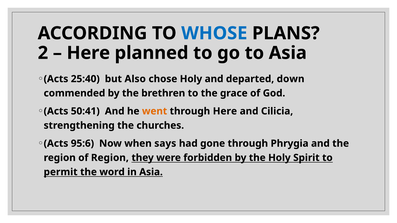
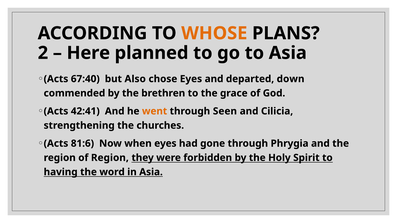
WHOSE colour: blue -> orange
25:40: 25:40 -> 67:40
chose Holy: Holy -> Eyes
50:41: 50:41 -> 42:41
through Here: Here -> Seen
95:6: 95:6 -> 81:6
when says: says -> eyes
permit: permit -> having
